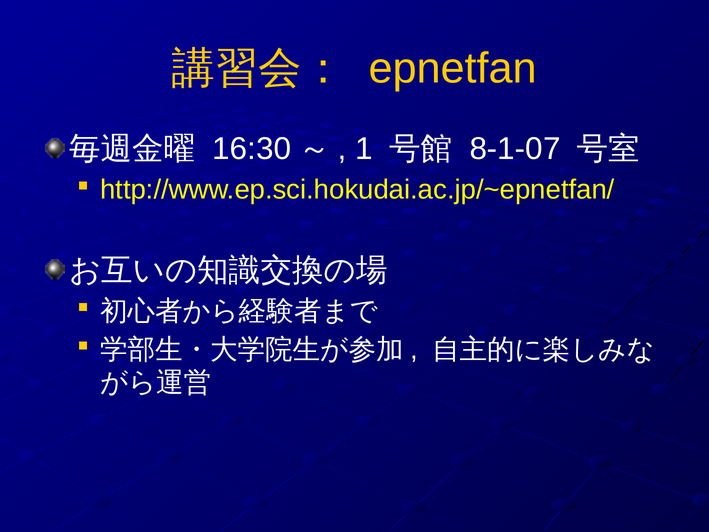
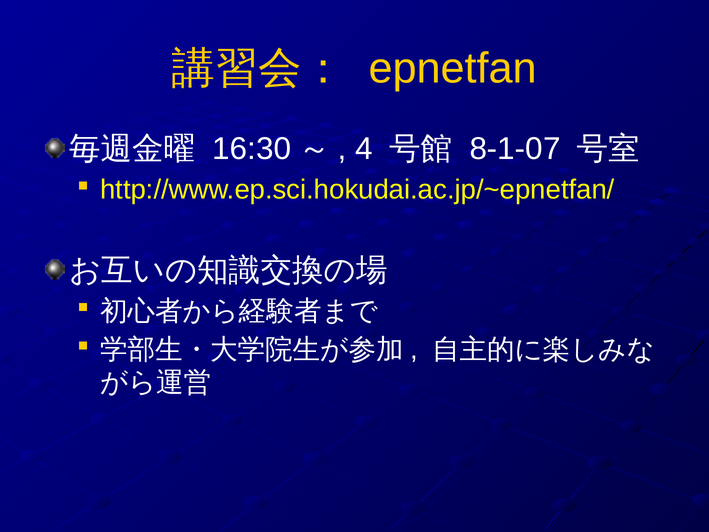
1: 1 -> 4
